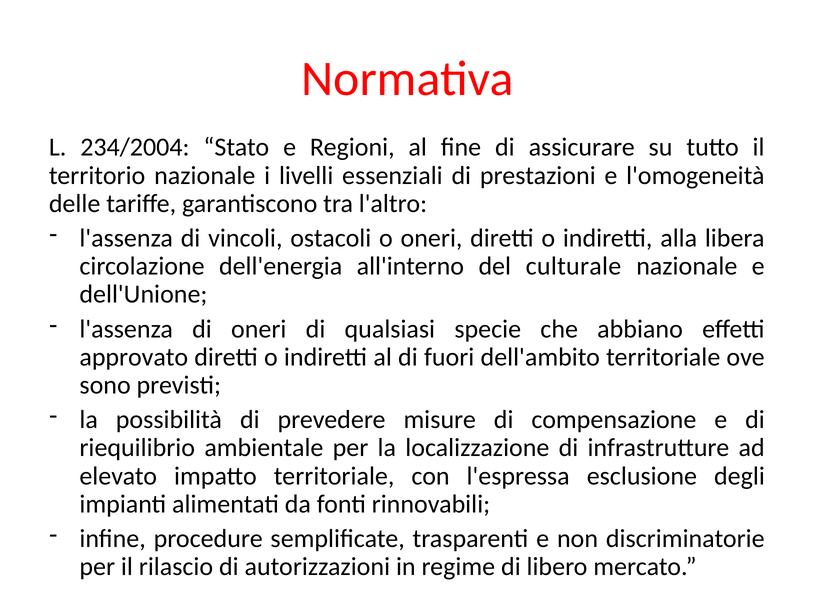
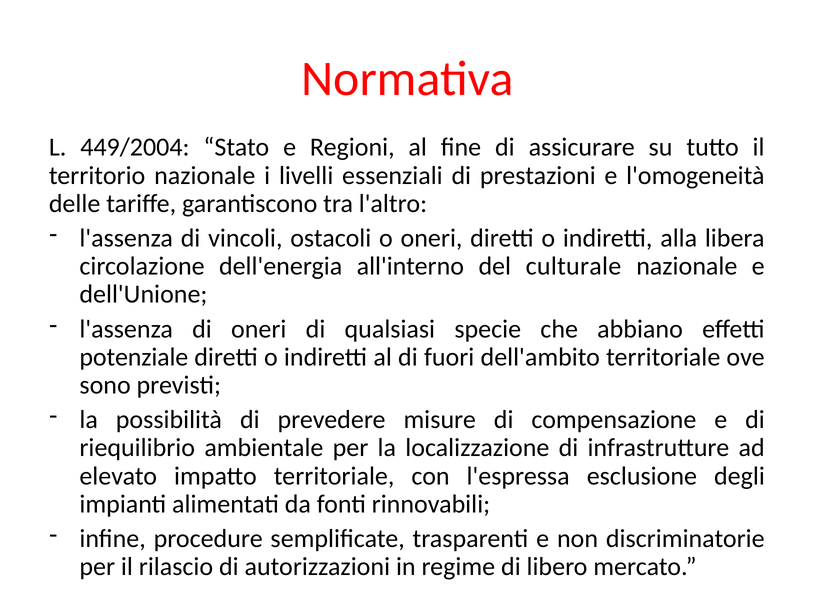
234/2004: 234/2004 -> 449/2004
approvato: approvato -> potenziale
